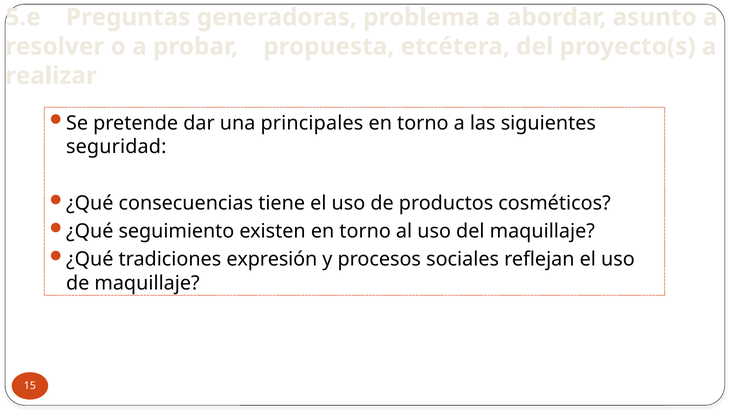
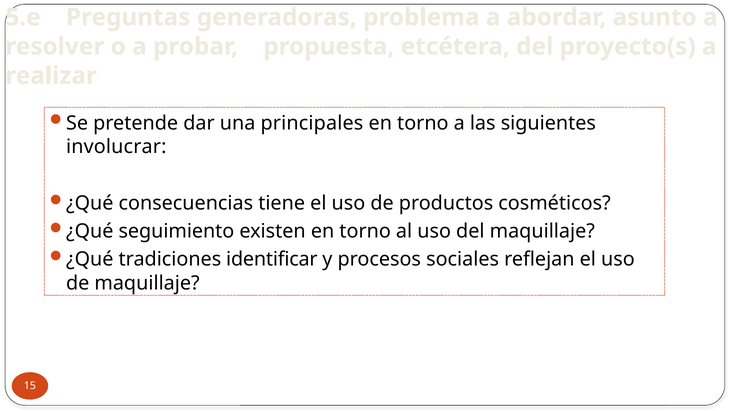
seguridad: seguridad -> involucrar
expresión: expresión -> identificar
